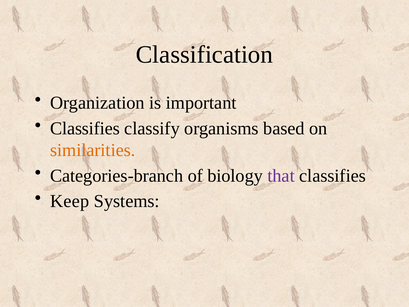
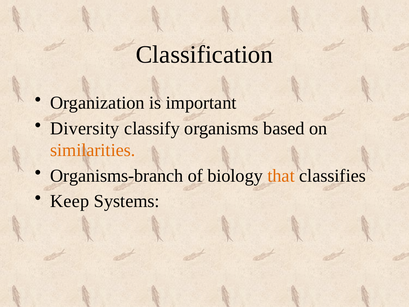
Classifies at (85, 128): Classifies -> Diversity
Categories-branch: Categories-branch -> Organisms-branch
that colour: purple -> orange
